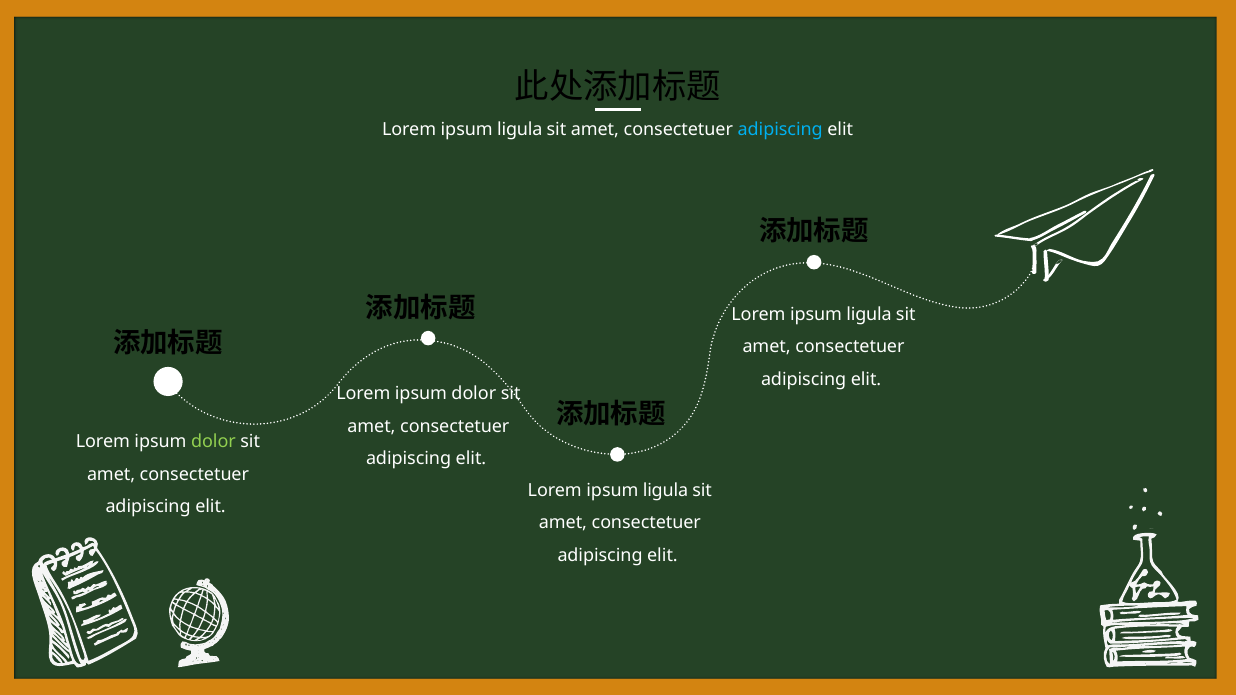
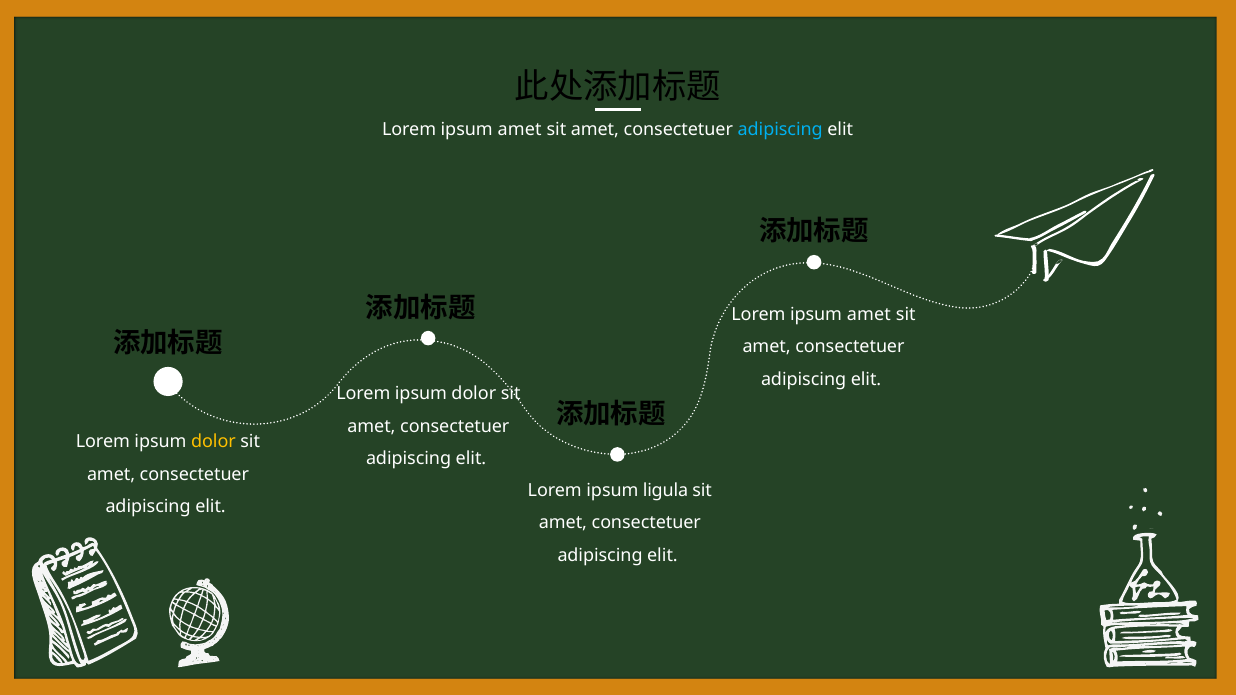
ligula at (520, 130): ligula -> amet
ligula at (869, 314): ligula -> amet
dolor at (213, 442) colour: light green -> yellow
